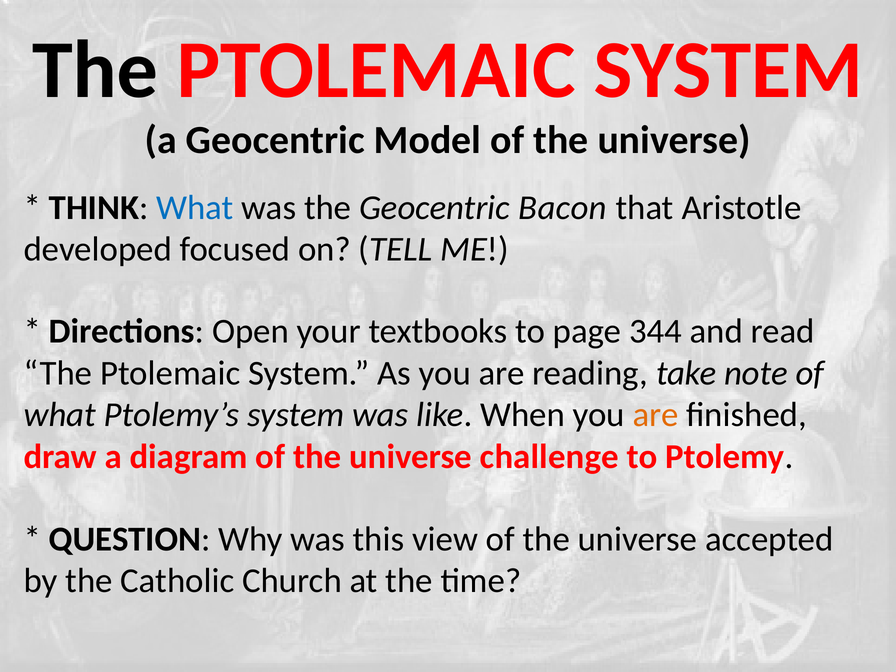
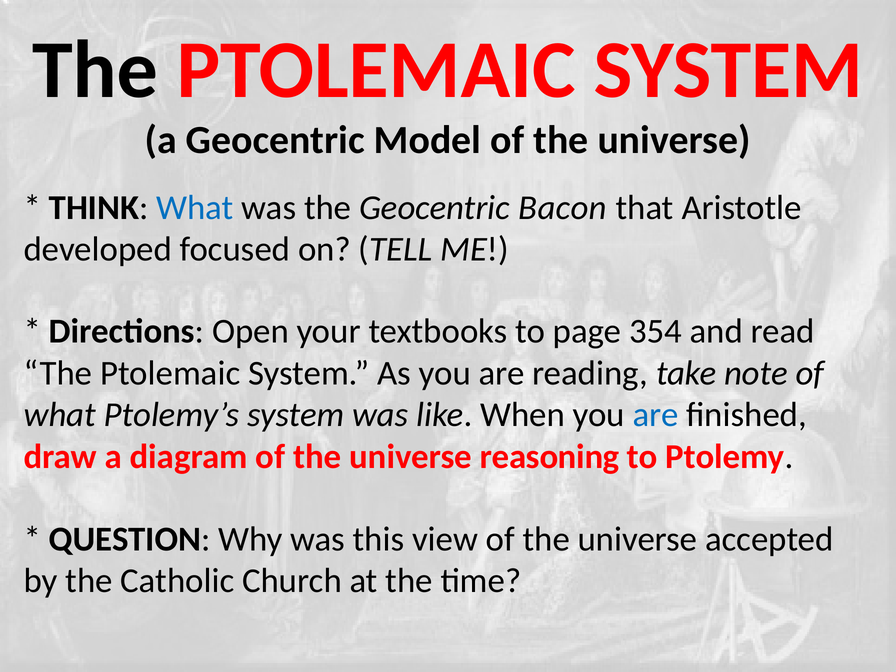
344: 344 -> 354
are at (655, 415) colour: orange -> blue
challenge: challenge -> reasoning
